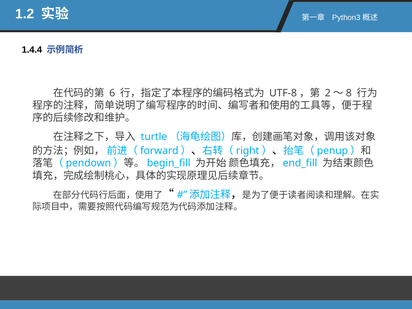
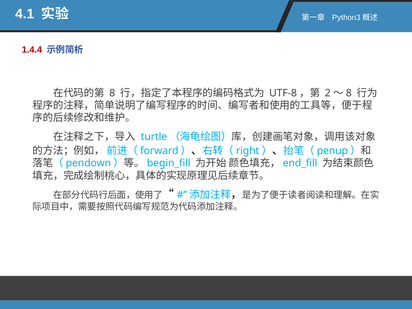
1.2: 1.2 -> 4.1
1.4.4 colour: black -> red
6: 6 -> 8
